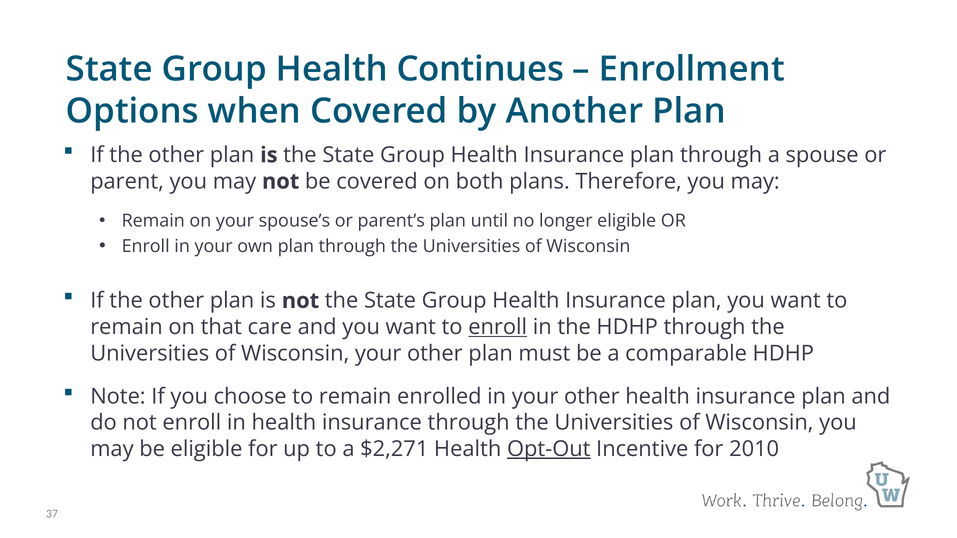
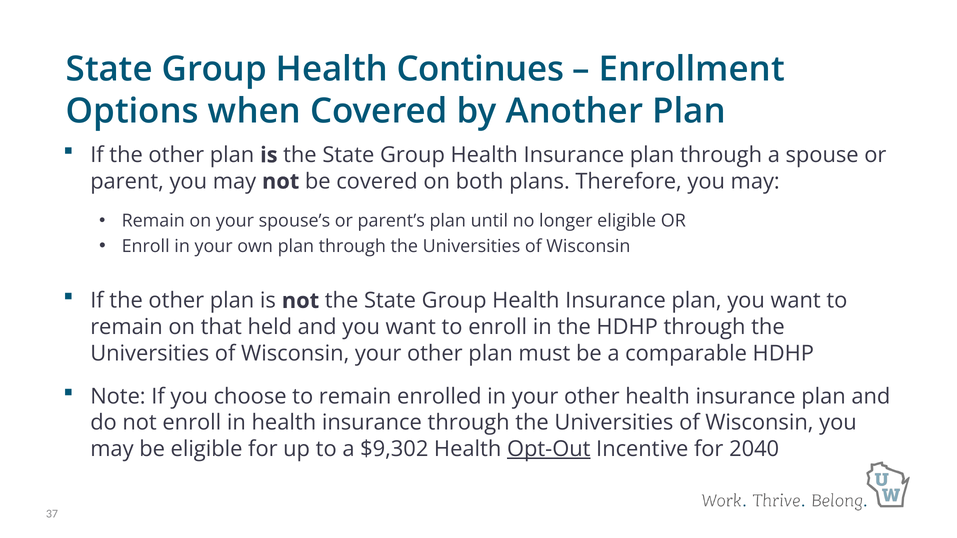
care: care -> held
enroll at (498, 327) underline: present -> none
$2,271: $2,271 -> $9,302
2010: 2010 -> 2040
